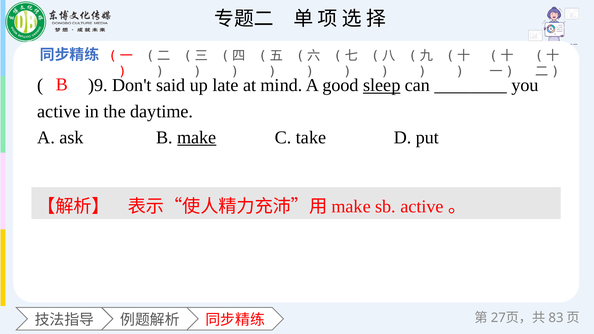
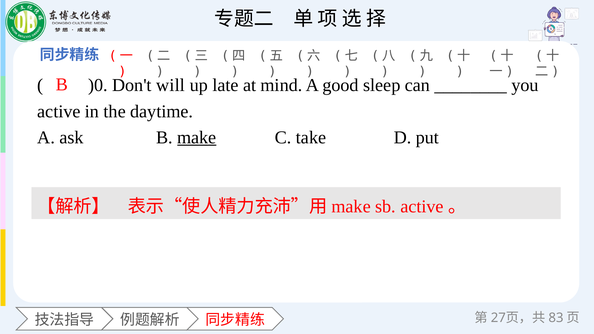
)9: )9 -> )0
said: said -> will
sleep underline: present -> none
